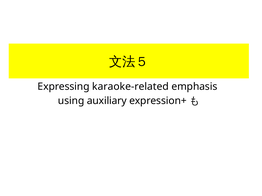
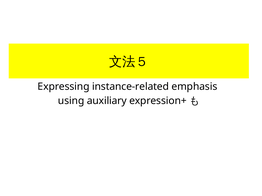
karaoke-related: karaoke-related -> instance-related
